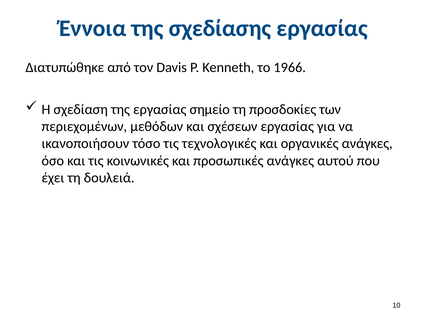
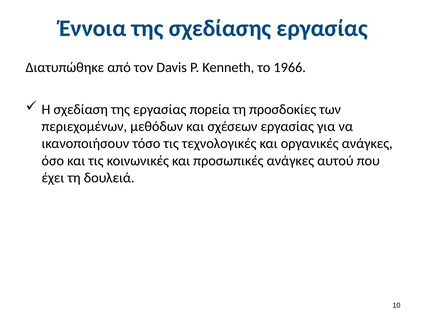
σημείο: σημείο -> πορεία
